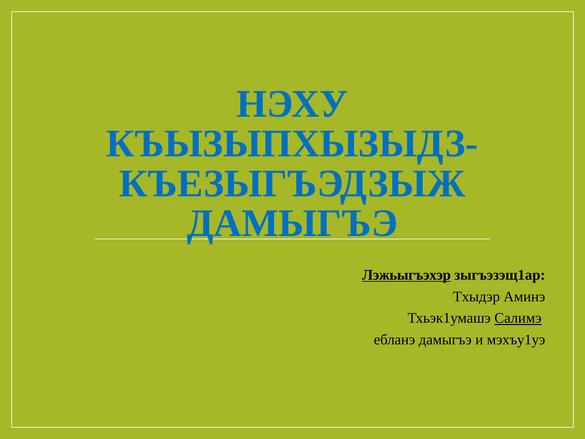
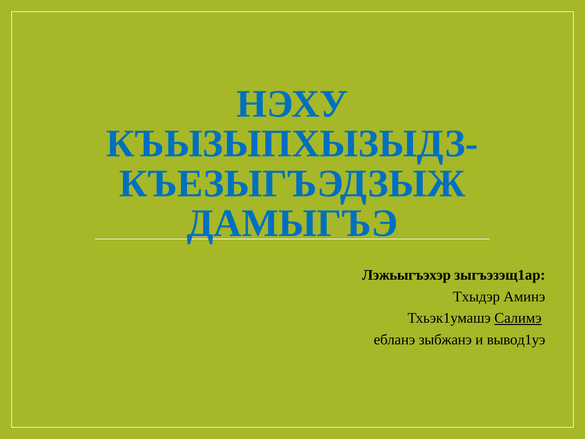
Лэжьыгъэхэр underline: present -> none
ебланэ дамыгъэ: дамыгъэ -> зыбжанэ
мэхъу1уэ: мэхъу1уэ -> вывод1уэ
